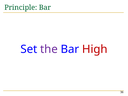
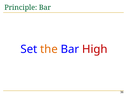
the colour: purple -> orange
